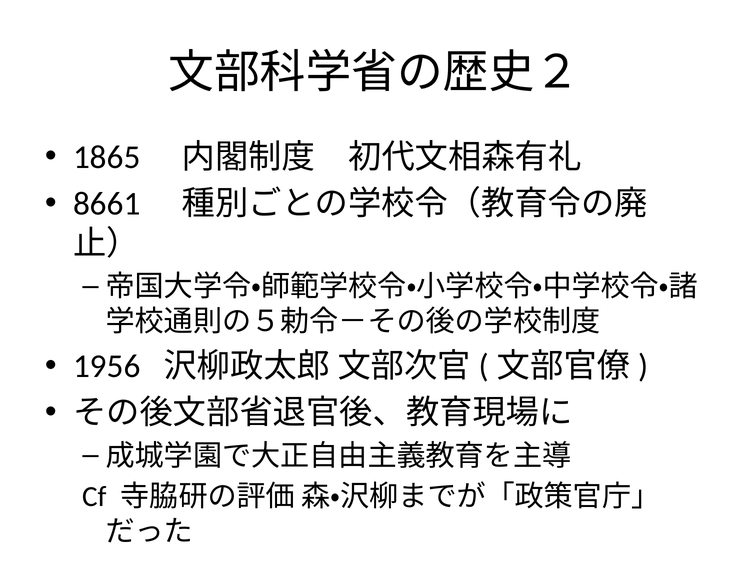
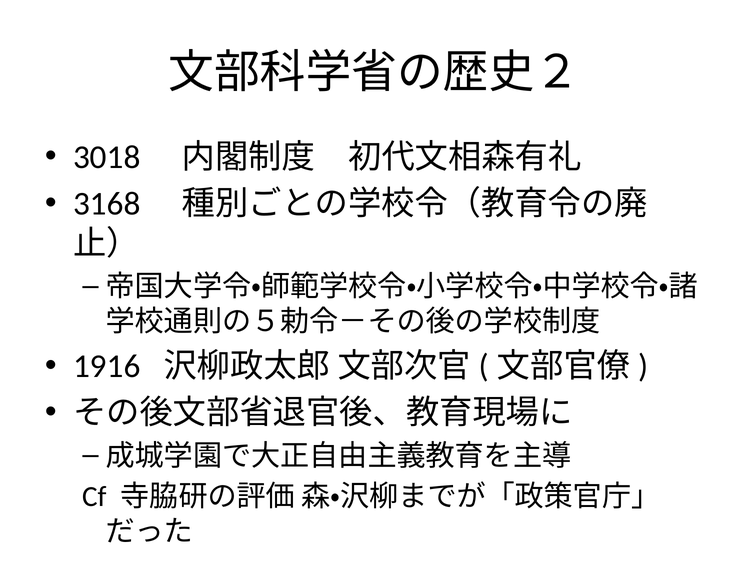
1865: 1865 -> 3018
8661: 8661 -> 3168
1956: 1956 -> 1916
